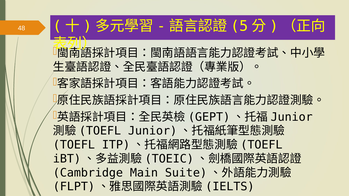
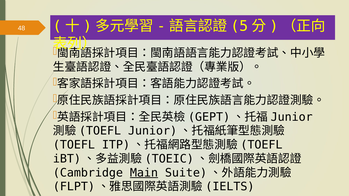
Main underline: none -> present
